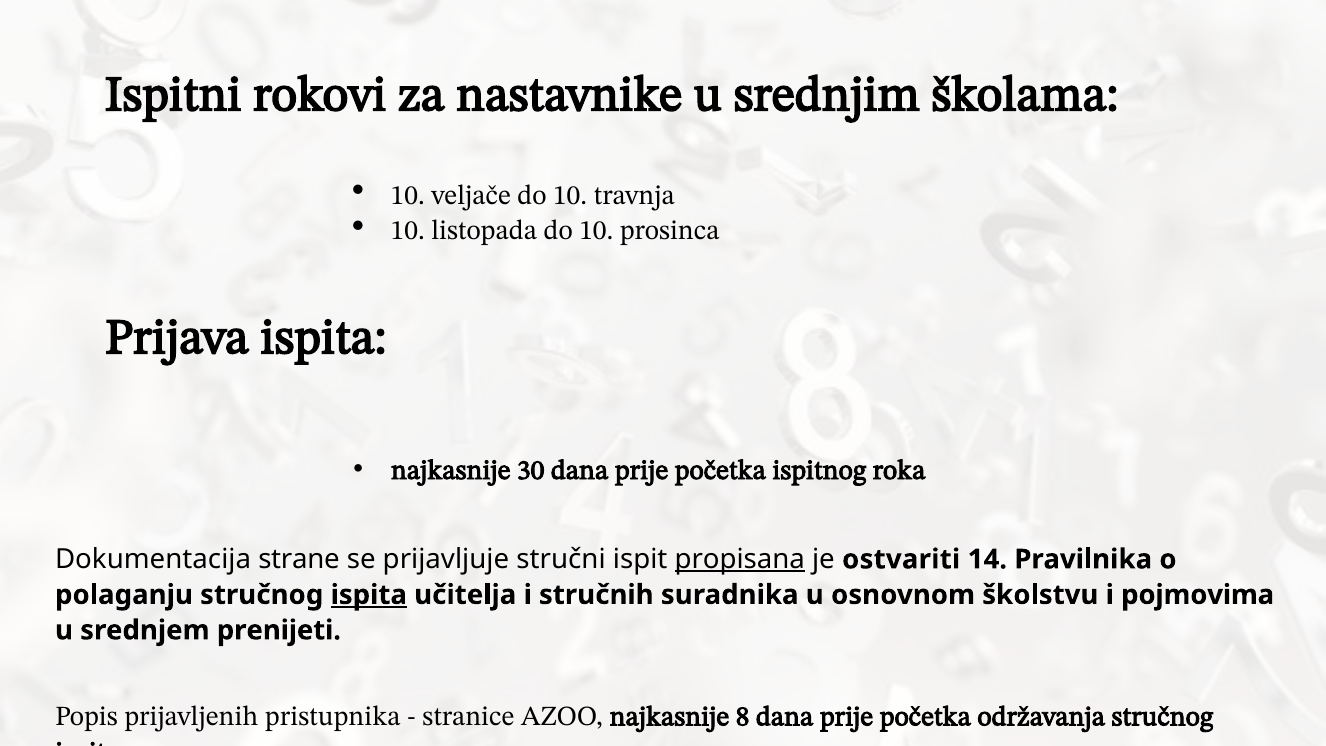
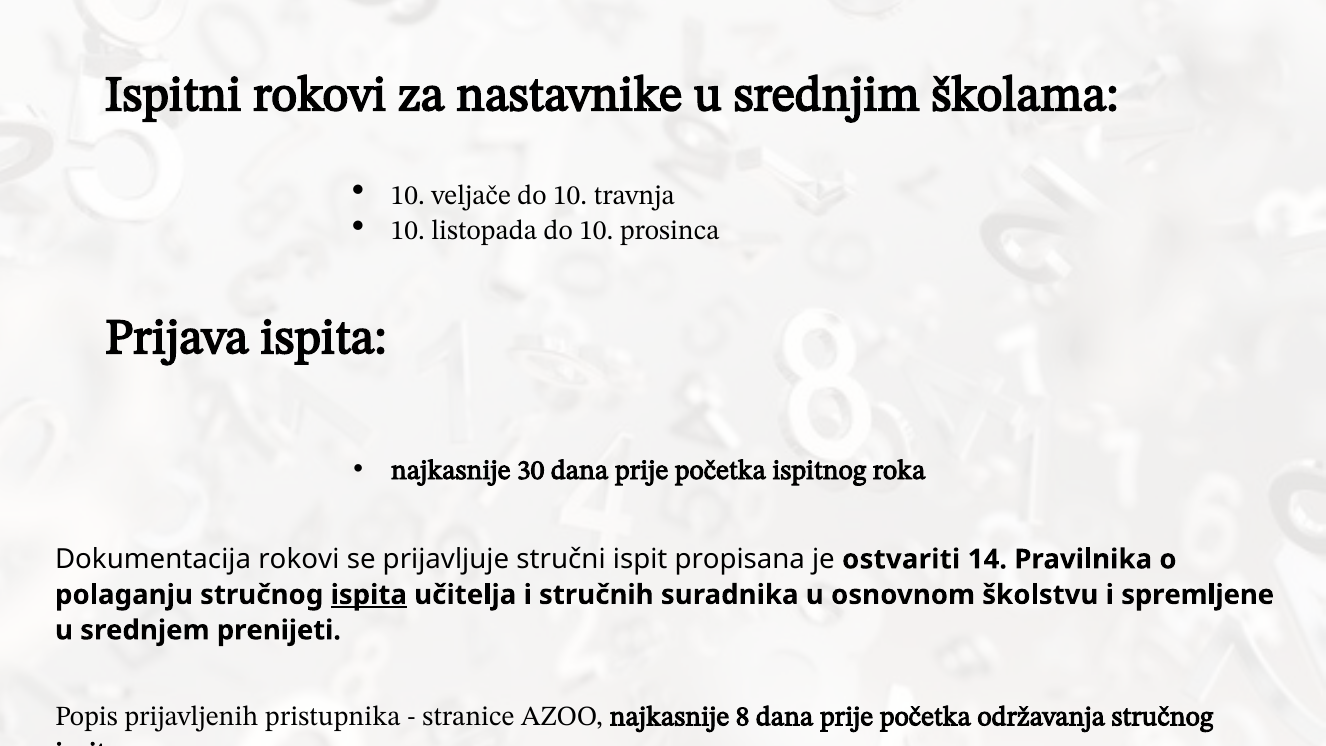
Dokumentacija strane: strane -> rokovi
propisana underline: present -> none
pojmovima: pojmovima -> spremljene
